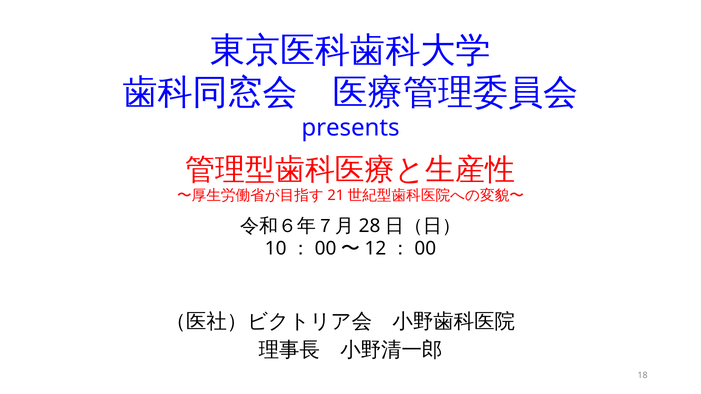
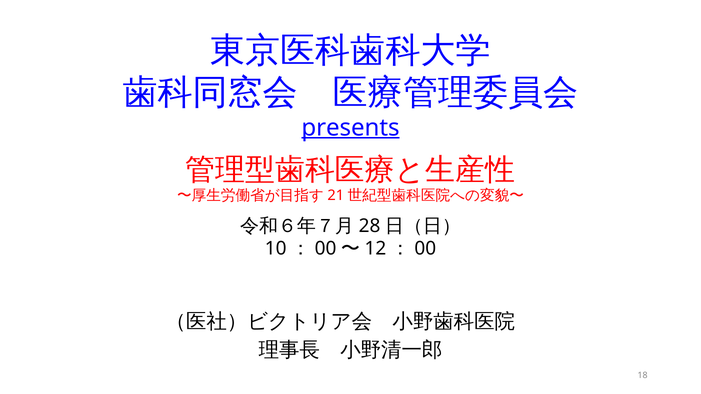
presents underline: none -> present
